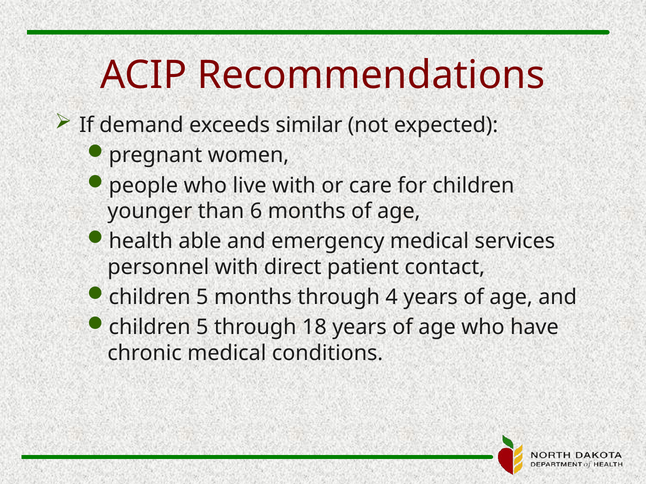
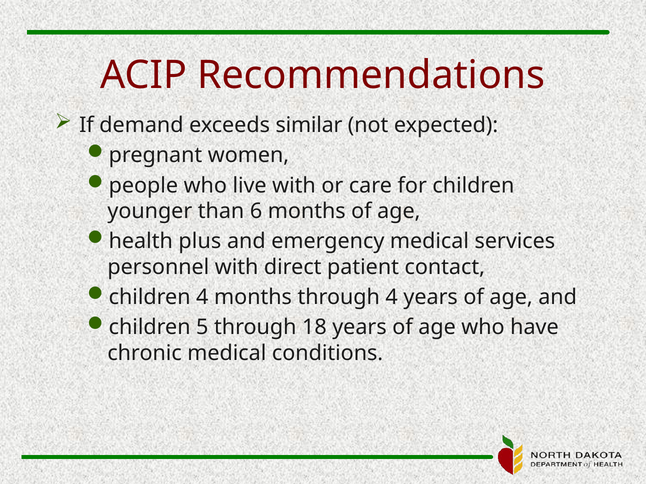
able: able -> plus
5 at (202, 298): 5 -> 4
